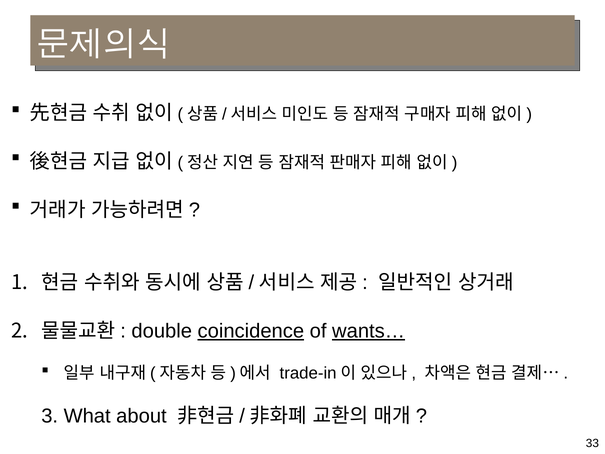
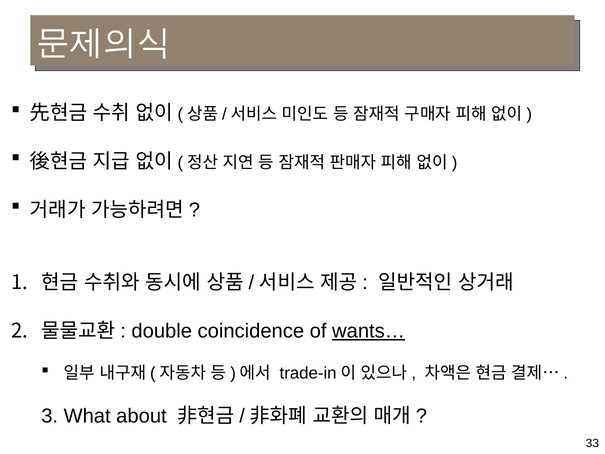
coincidence underline: present -> none
